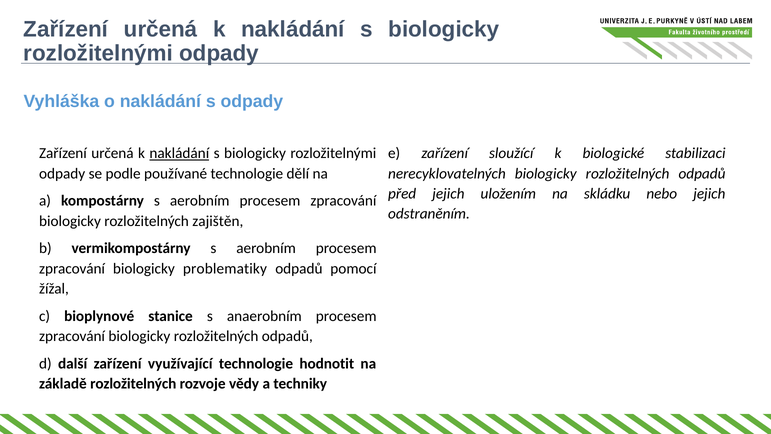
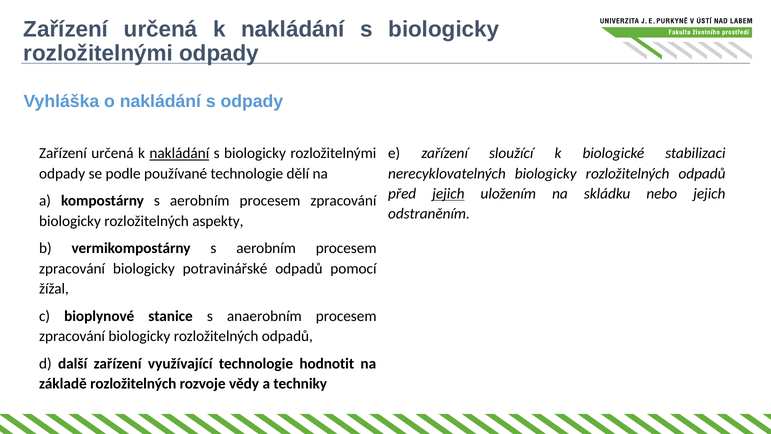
jejich at (448, 194) underline: none -> present
zajištěn: zajištěn -> aspekty
problematiky: problematiky -> potravinářské
